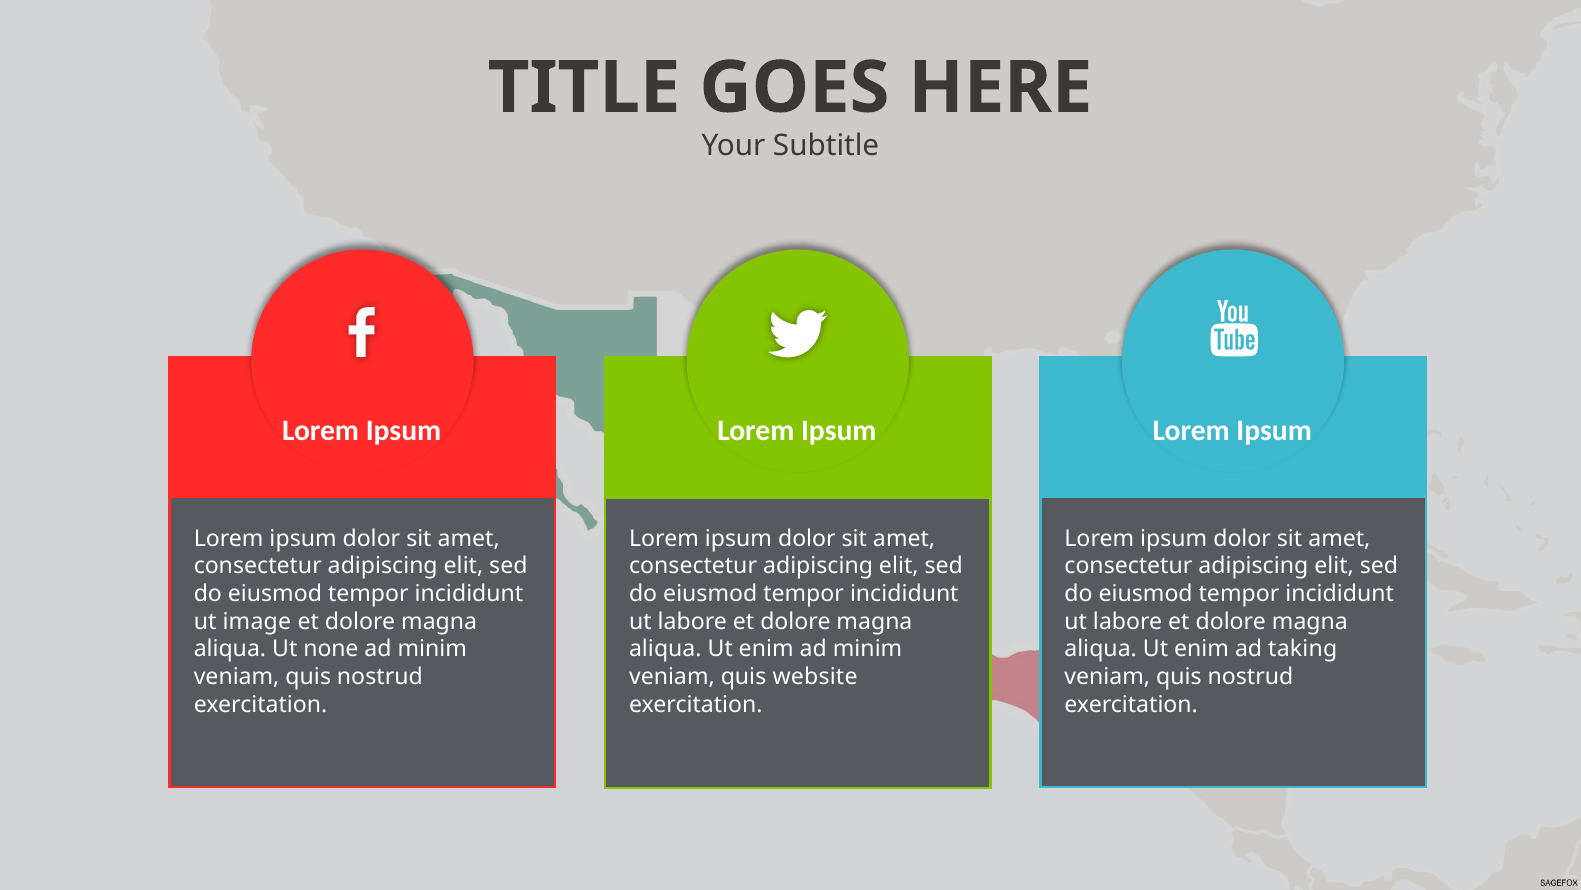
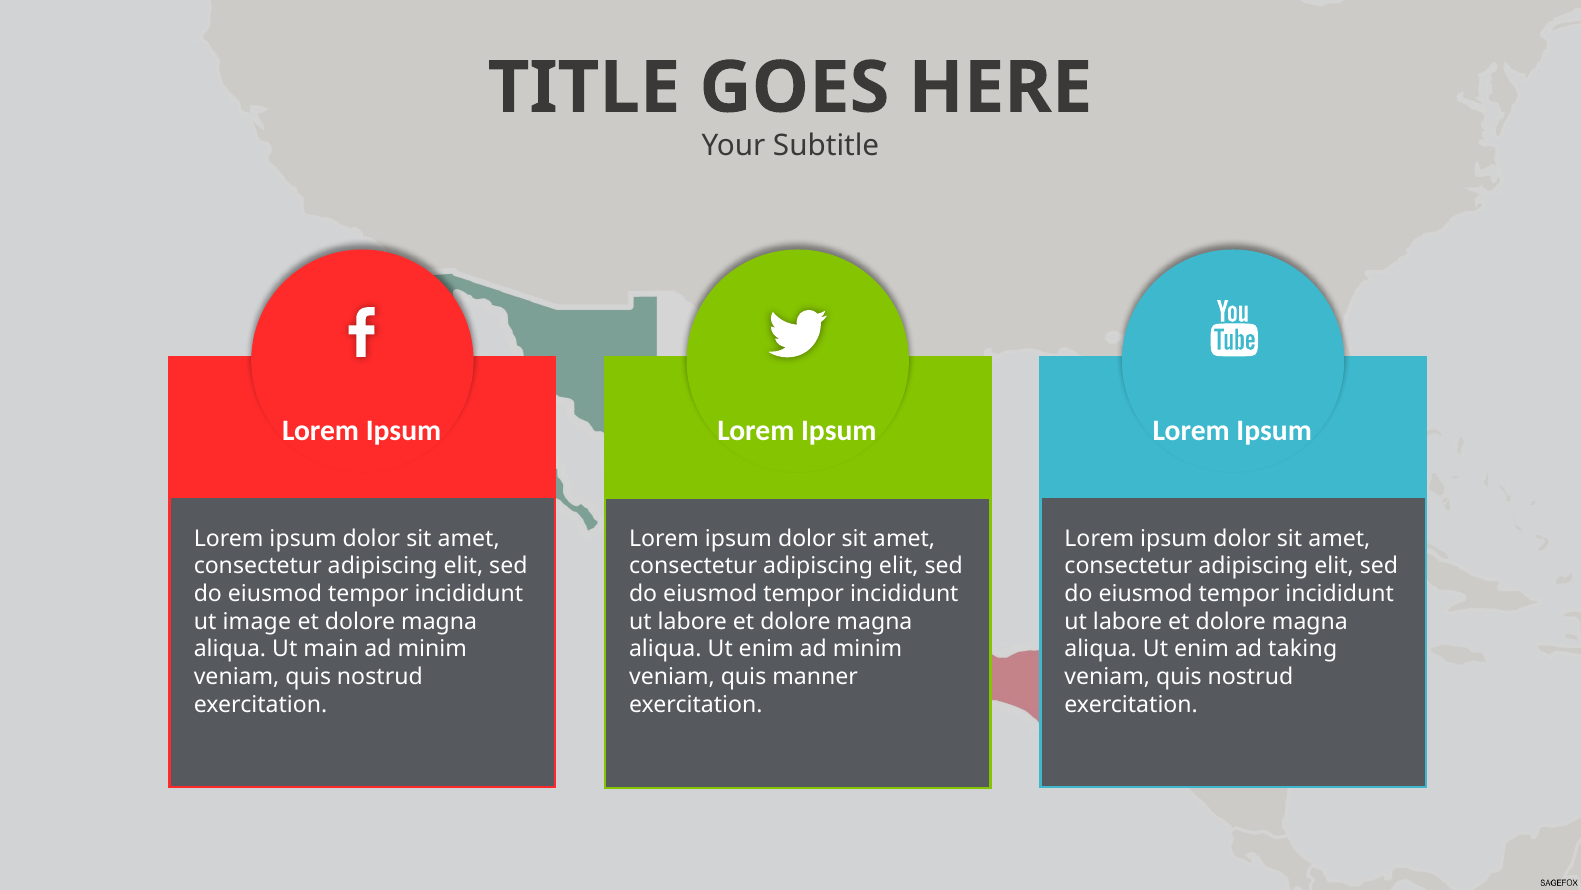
none: none -> main
website: website -> manner
